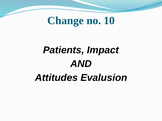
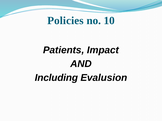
Change: Change -> Policies
Attitudes: Attitudes -> Including
